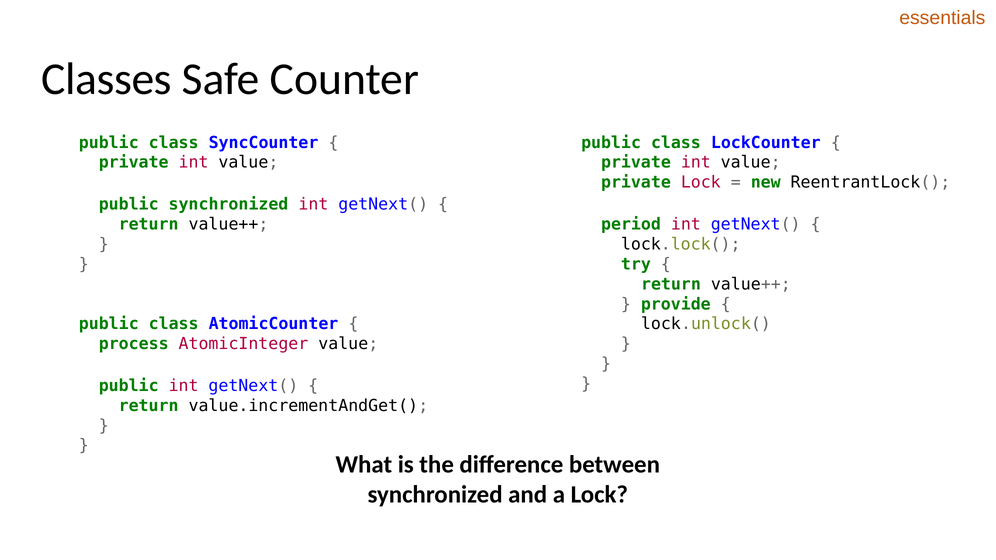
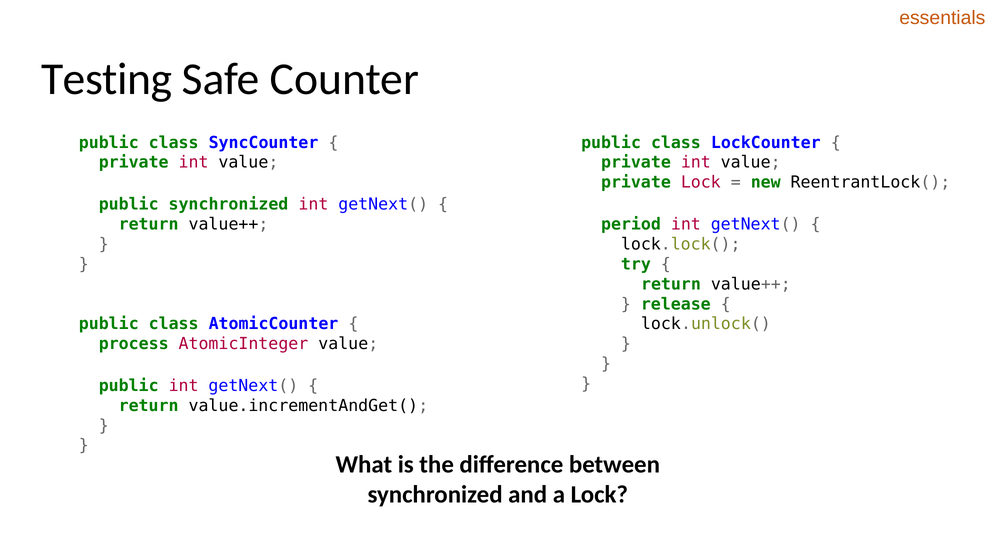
Classes: Classes -> Testing
provide: provide -> release
